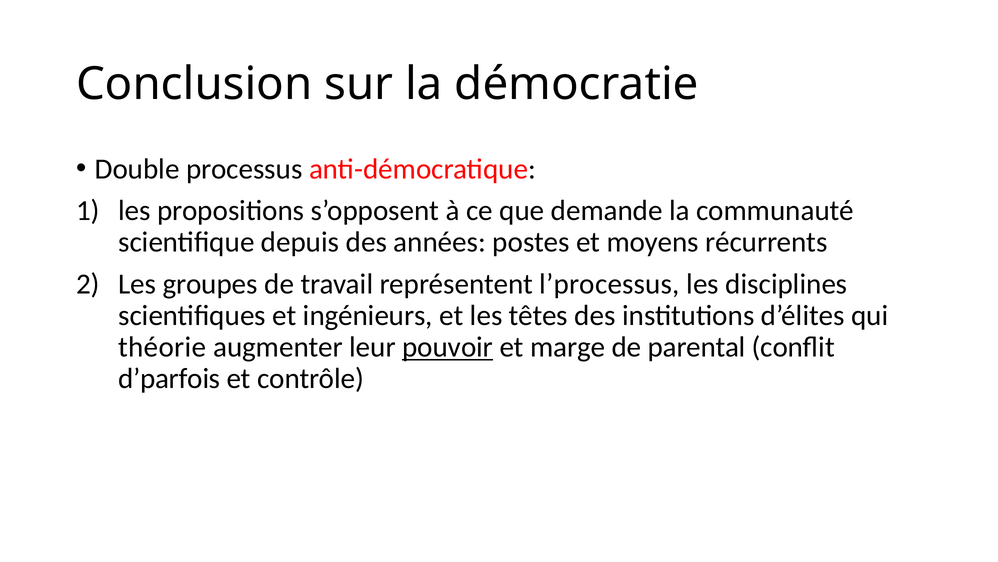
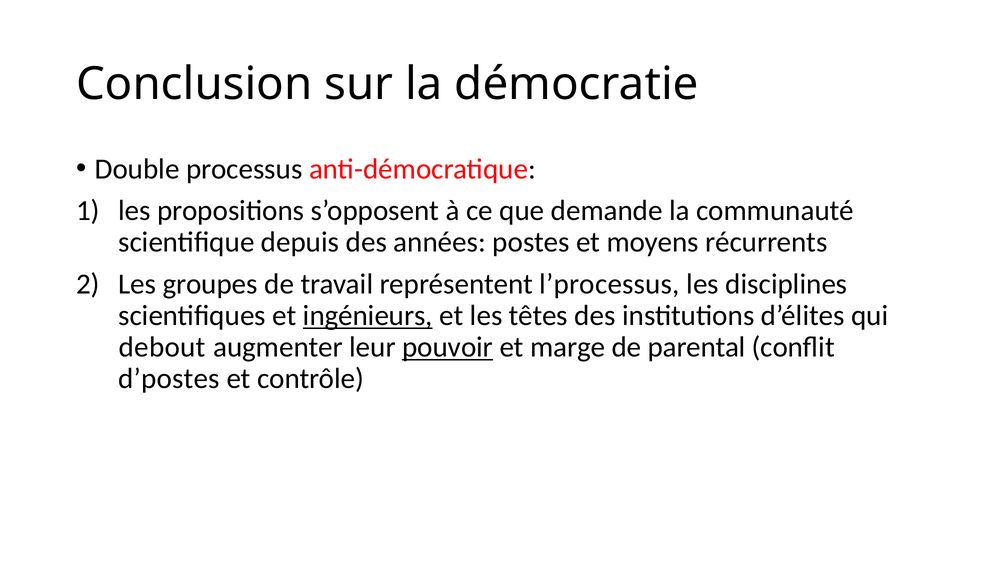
ingénieurs underline: none -> present
théorie: théorie -> debout
d’parfois: d’parfois -> d’postes
